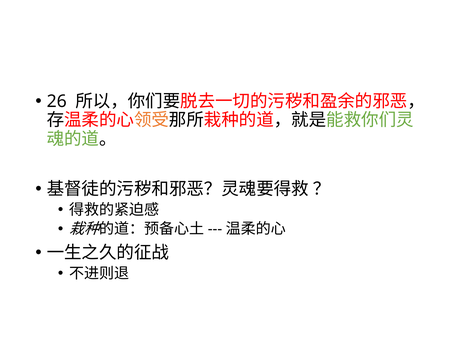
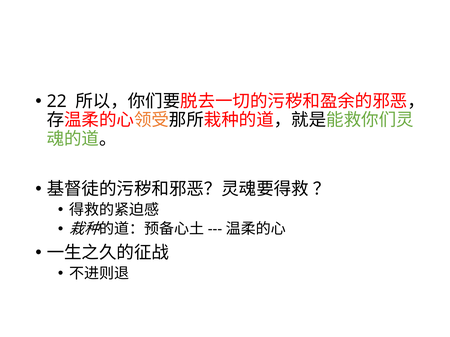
26: 26 -> 22
